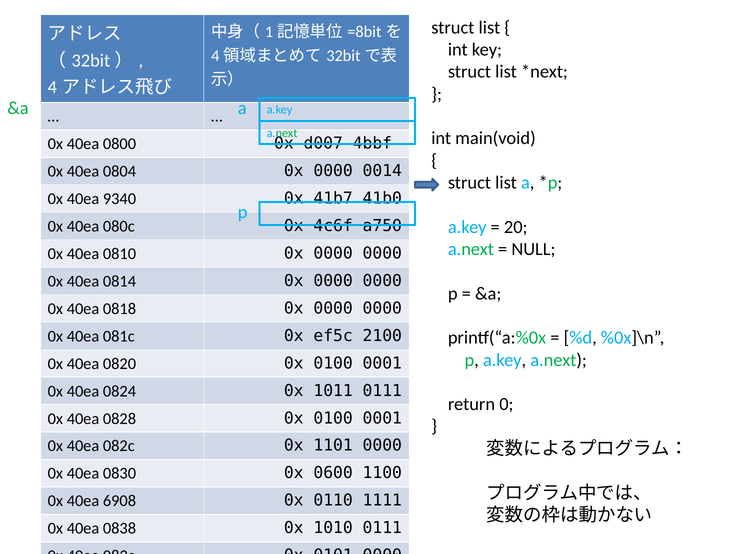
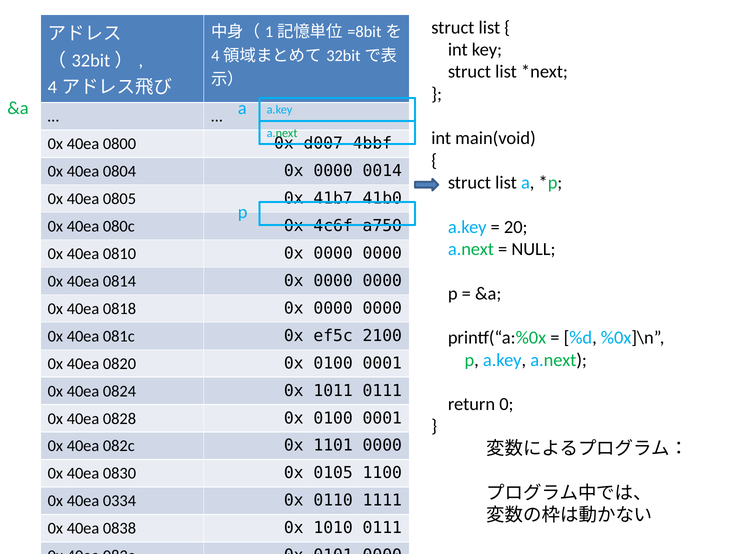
9340: 9340 -> 0805
0600: 0600 -> 0105
6908: 6908 -> 0334
